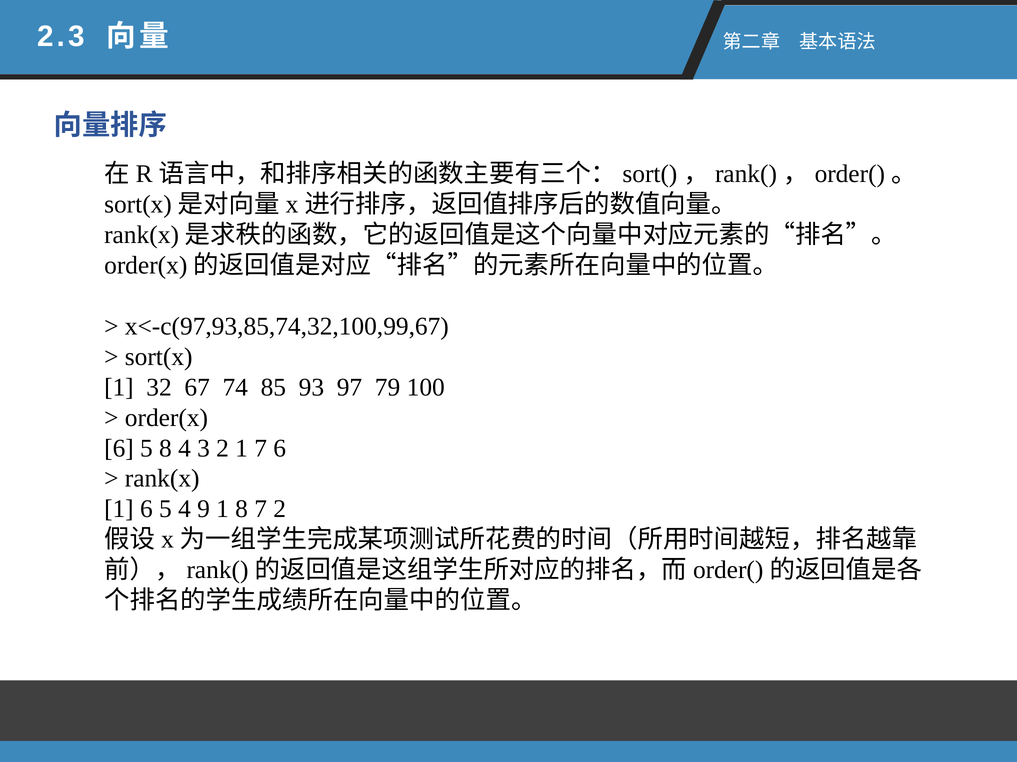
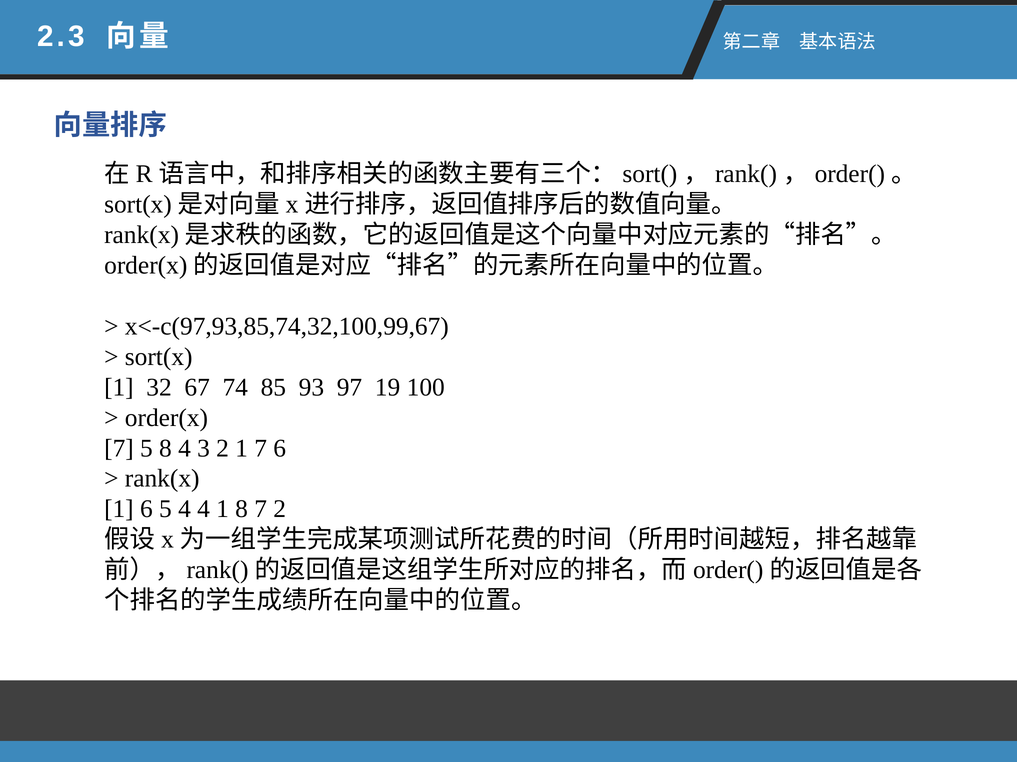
79: 79 -> 19
6 at (119, 449): 6 -> 7
4 9: 9 -> 4
